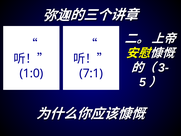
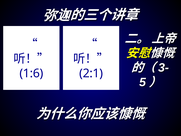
1:0: 1:0 -> 1:6
7:1: 7:1 -> 2:1
